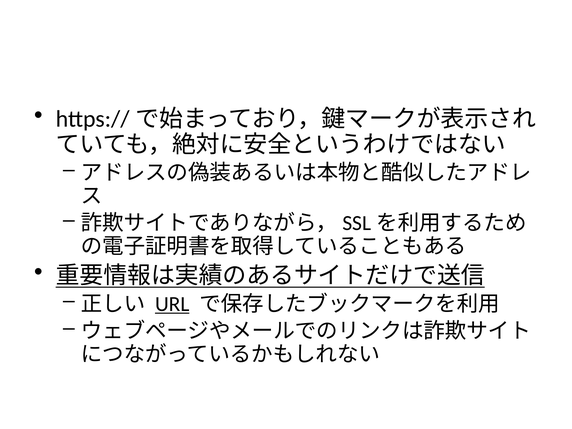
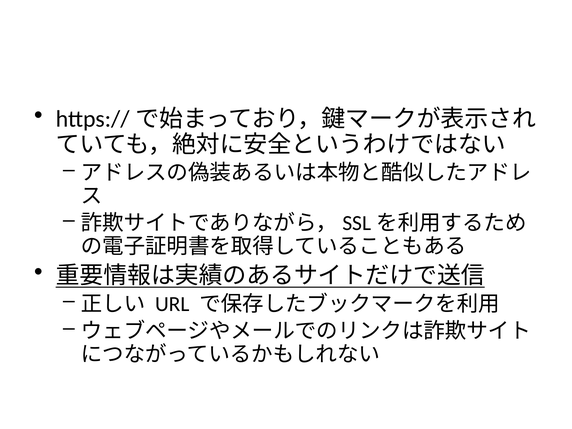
URL underline: present -> none
